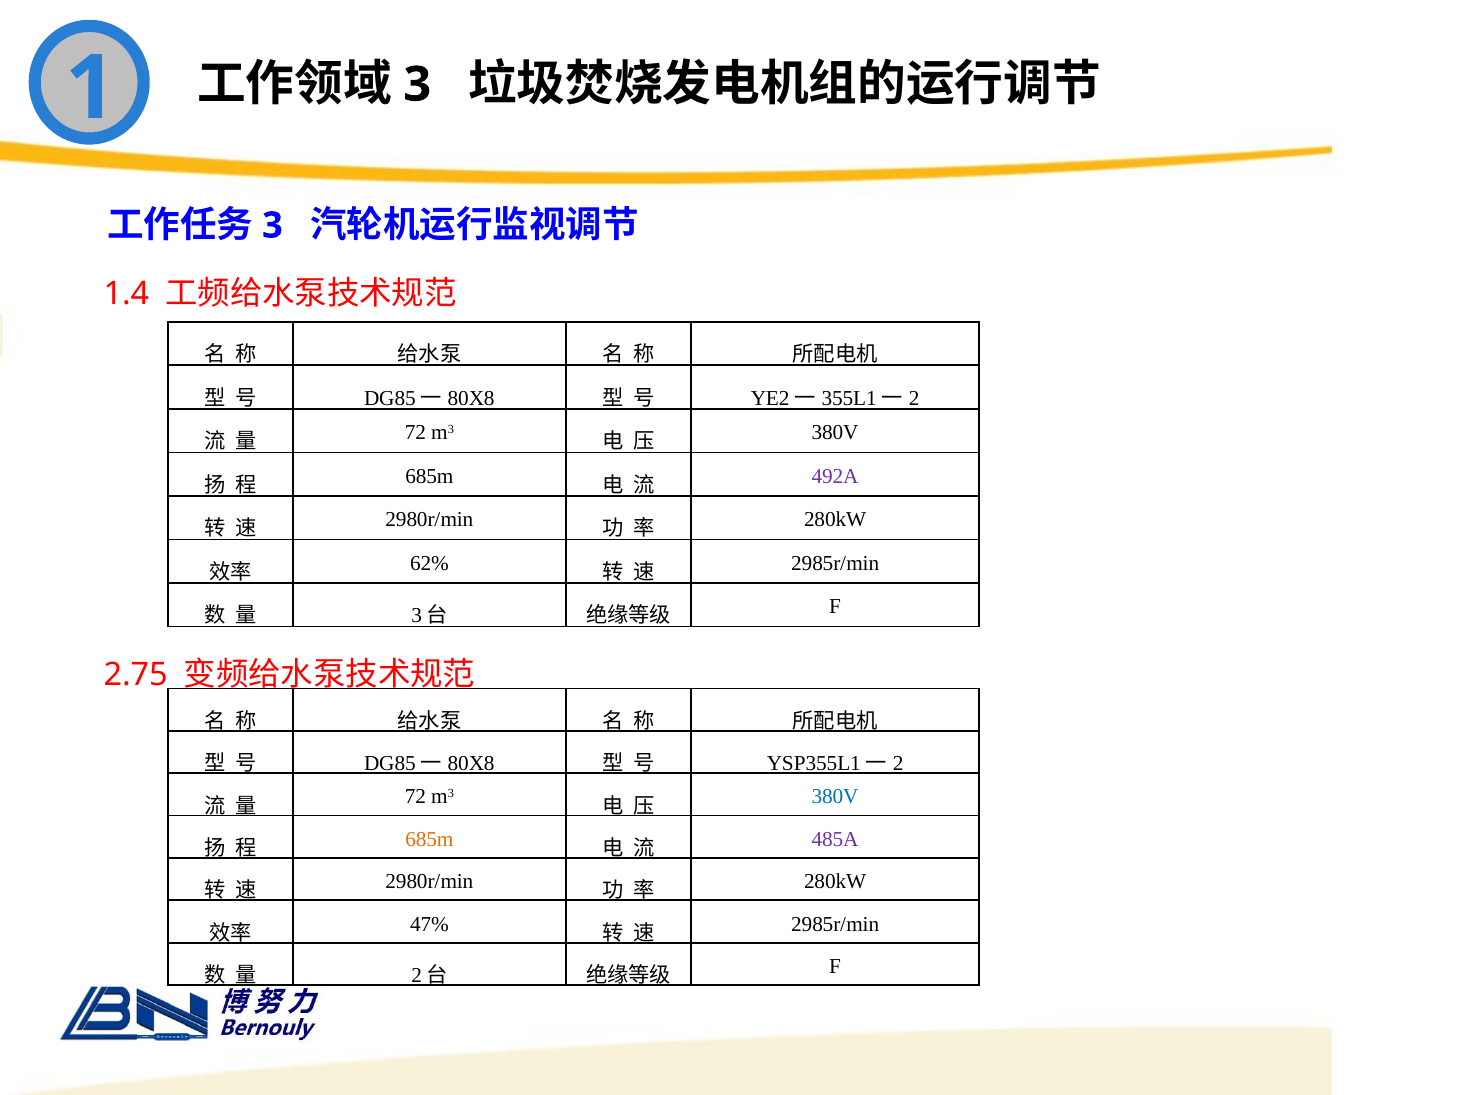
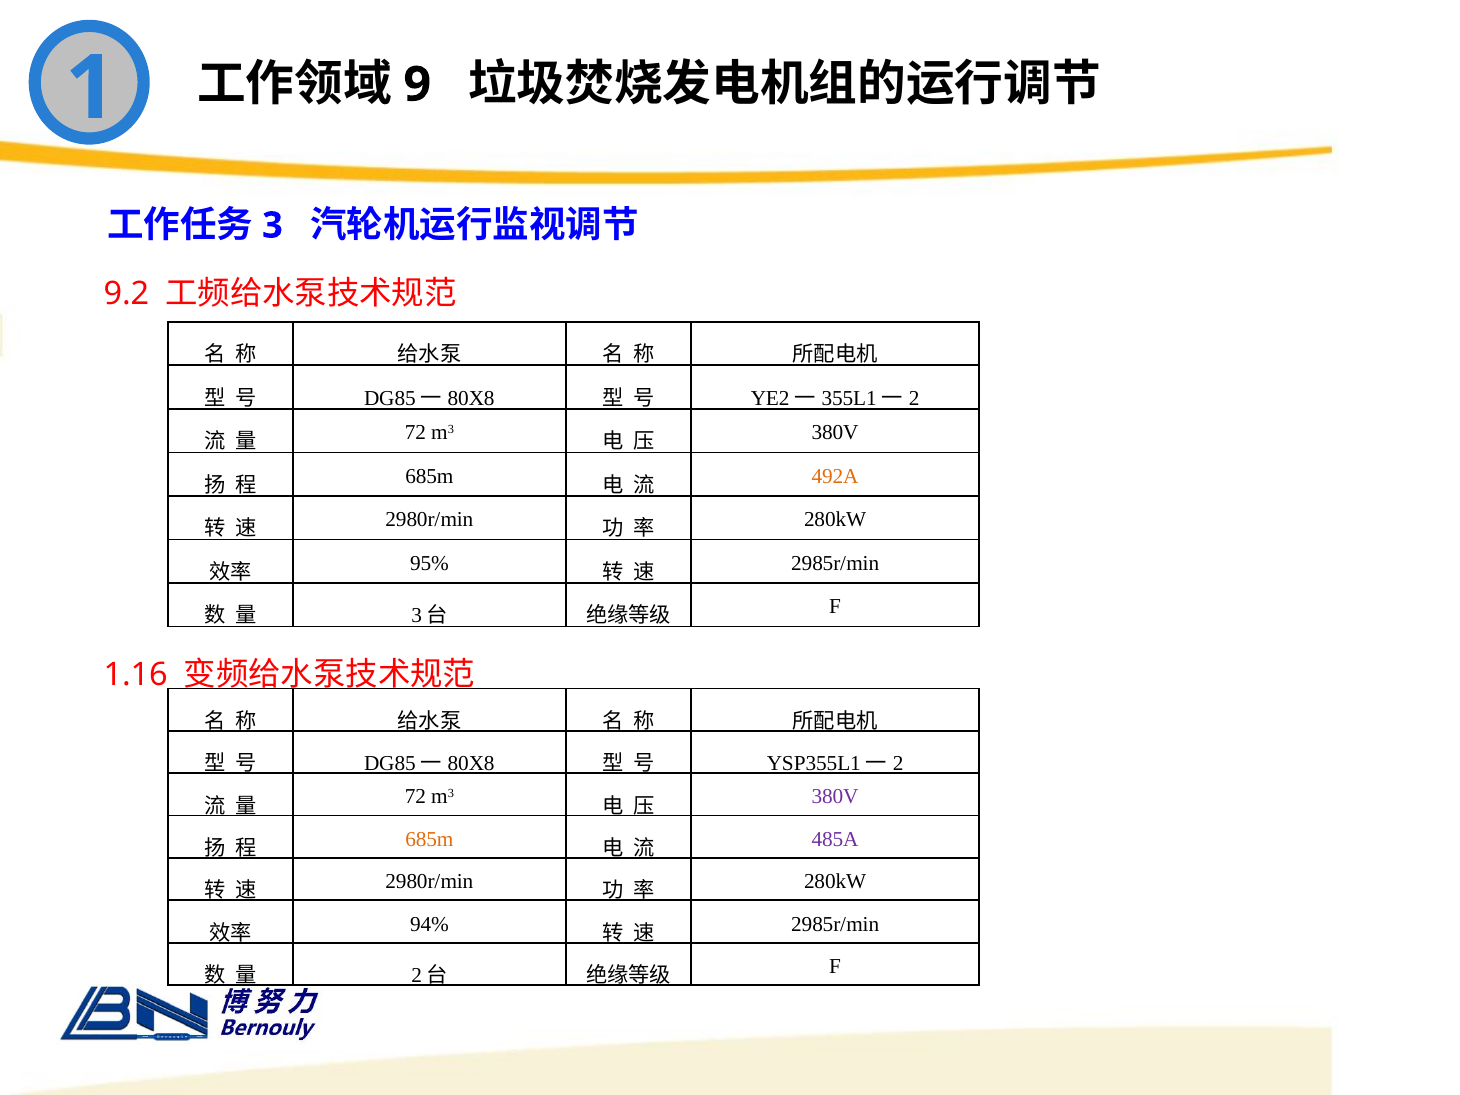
3 at (417, 85): 3 -> 9
1.4: 1.4 -> 9.2
492A colour: purple -> orange
62%: 62% -> 95%
2.75: 2.75 -> 1.16
380V at (835, 797) colour: blue -> purple
47%: 47% -> 94%
